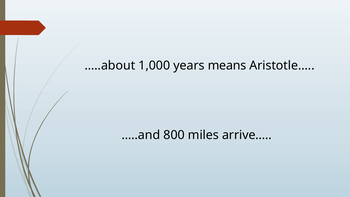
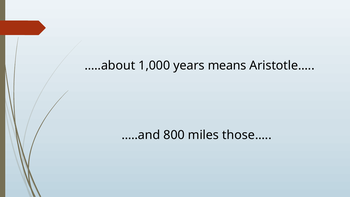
arrive…: arrive… -> those…
